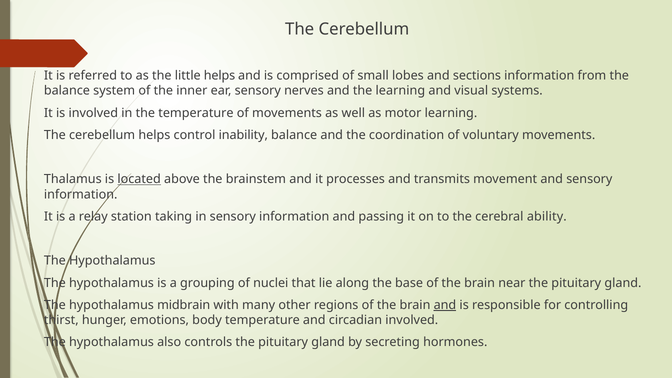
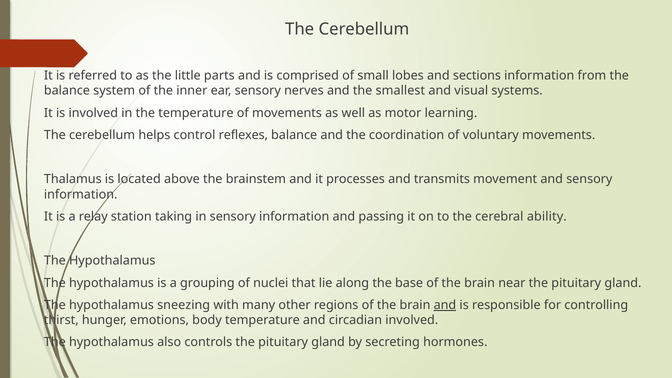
little helps: helps -> parts
the learning: learning -> smallest
inability: inability -> reflexes
located underline: present -> none
midbrain: midbrain -> sneezing
